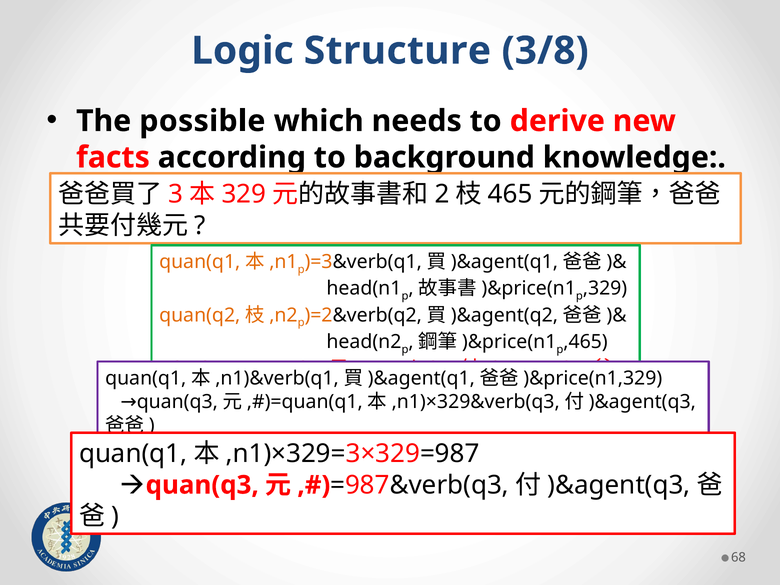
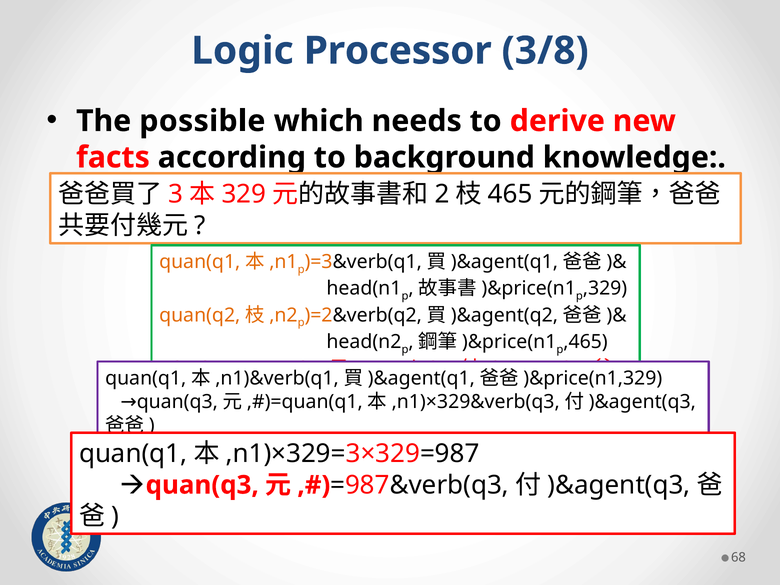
Structure: Structure -> Processor
